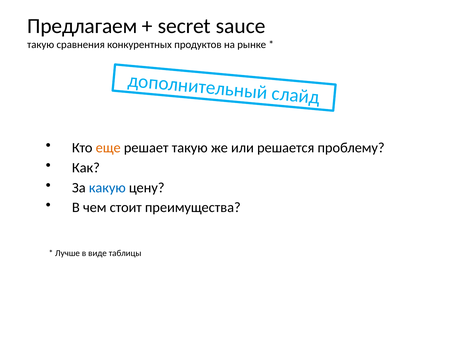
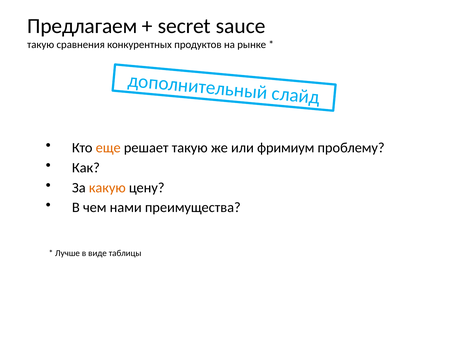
решается: решается -> фримиум
какую colour: blue -> orange
стоит: стоит -> нами
